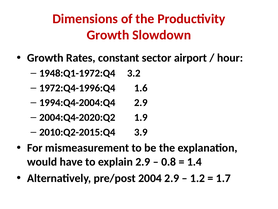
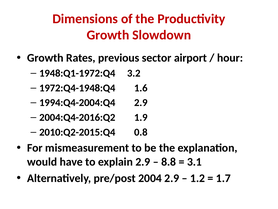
constant: constant -> previous
1972:Q4-1996:Q4: 1972:Q4-1996:Q4 -> 1972:Q4-1948:Q4
2004:Q4-2020:Q2: 2004:Q4-2020:Q2 -> 2004:Q4-2016:Q2
3.9: 3.9 -> 0.8
0.8: 0.8 -> 8.8
1.4: 1.4 -> 3.1
